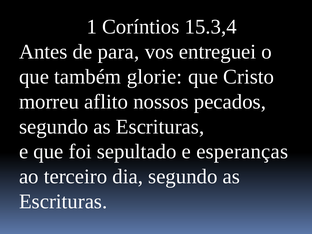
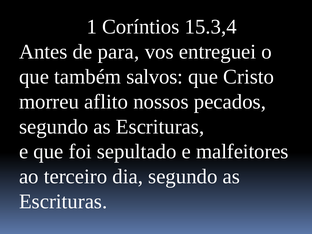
glorie: glorie -> salvos
esperanças: esperanças -> malfeitores
